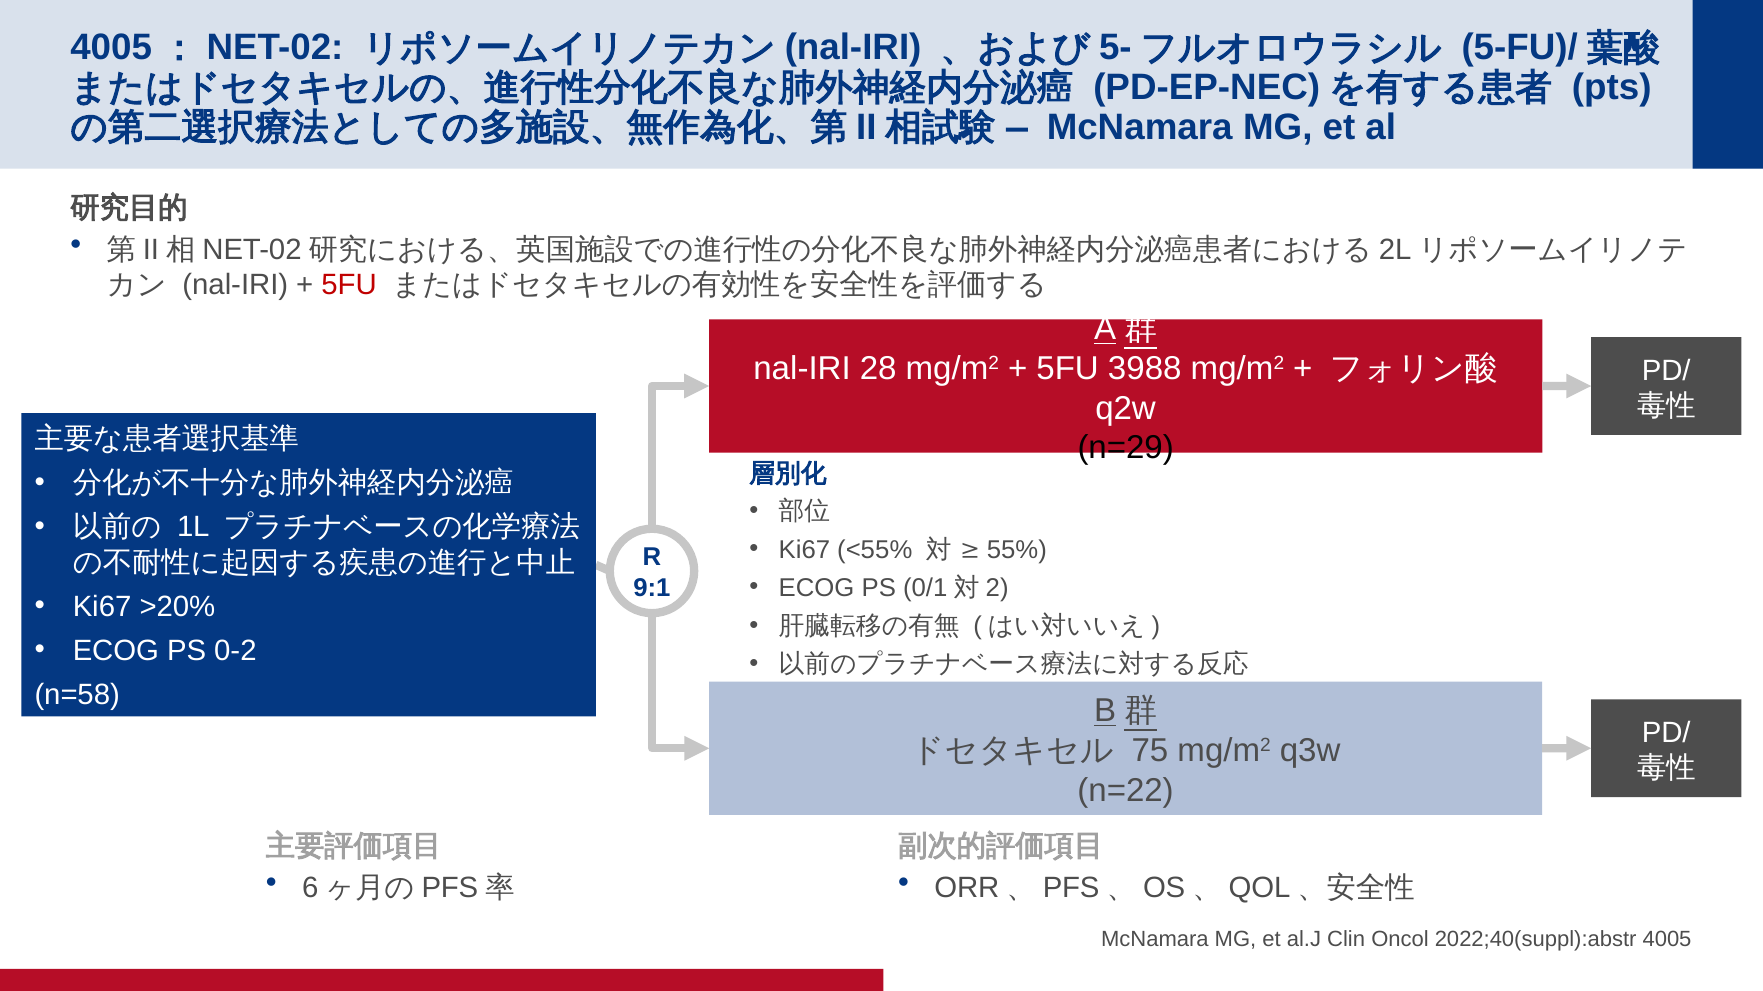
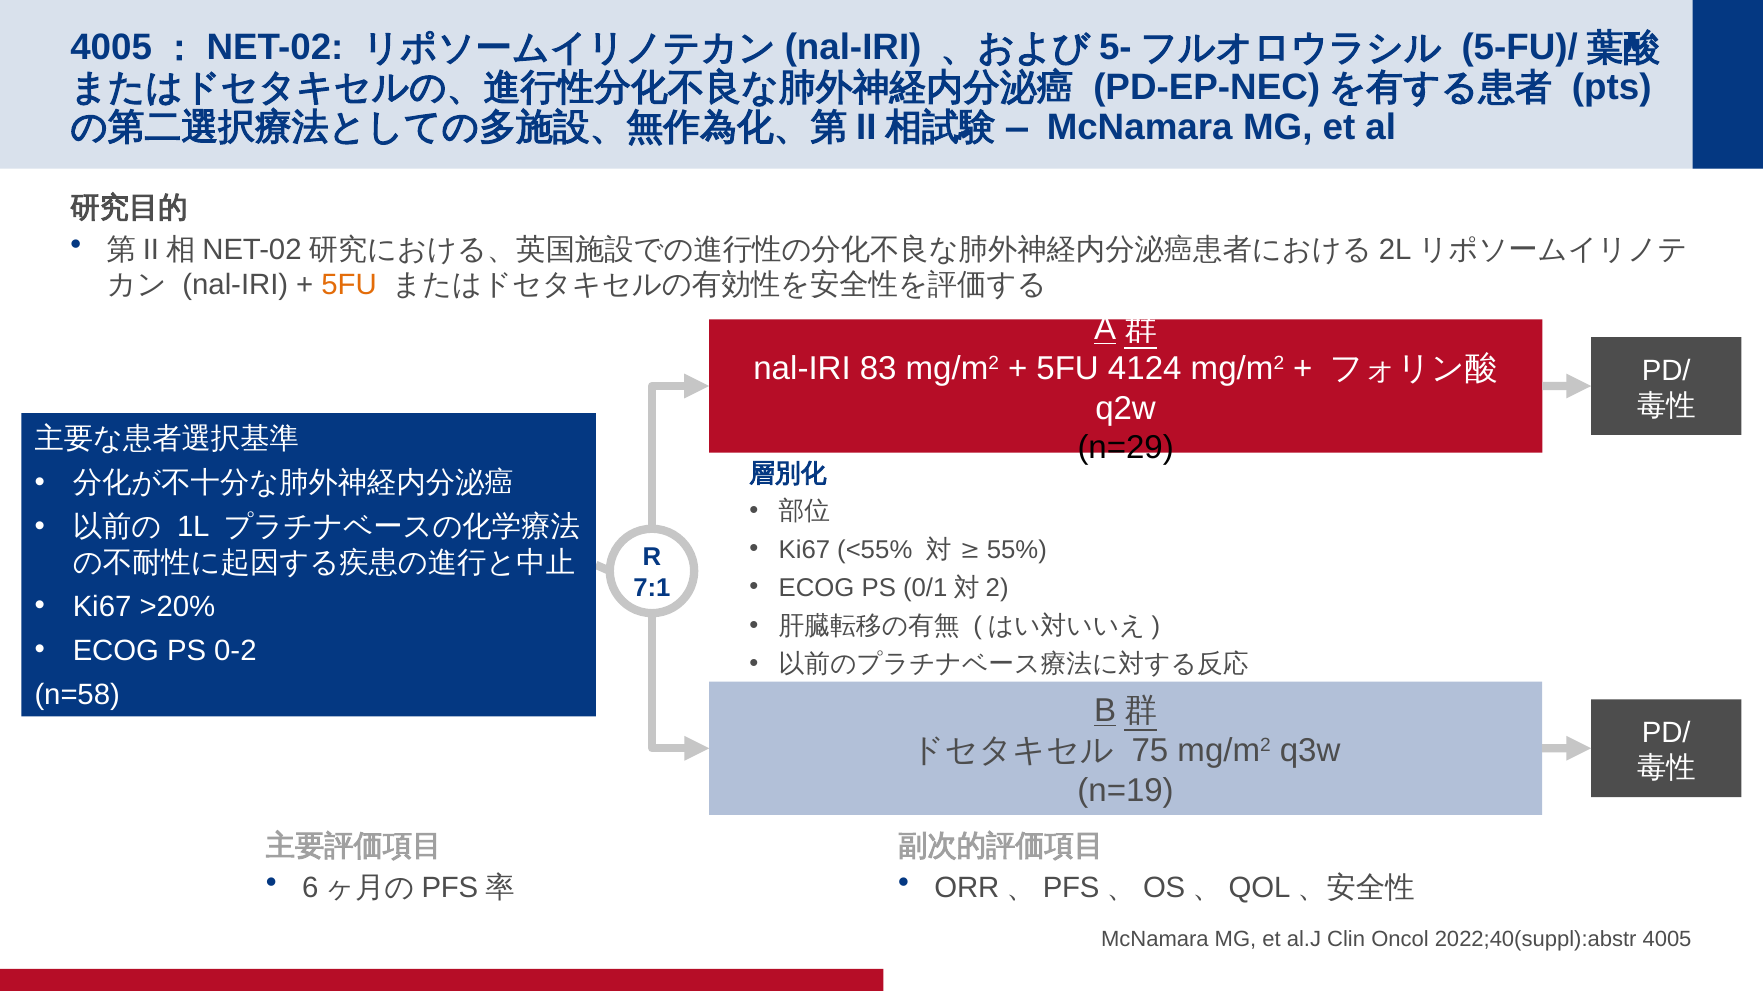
5FU at (349, 285) colour: red -> orange
28: 28 -> 83
3988: 3988 -> 4124
9:1: 9:1 -> 7:1
n=22: n=22 -> n=19
